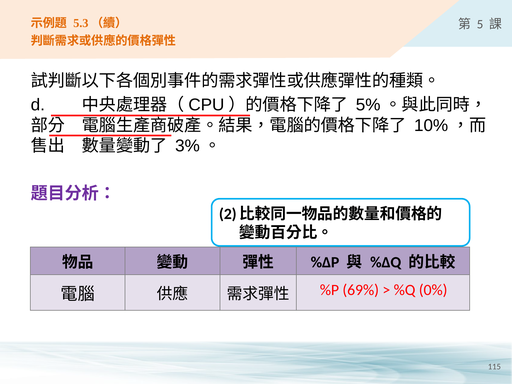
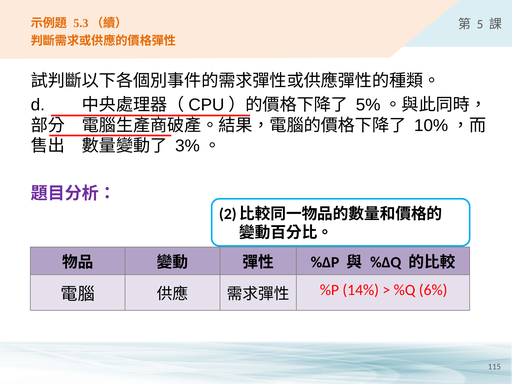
69%: 69% -> 14%
0%: 0% -> 6%
